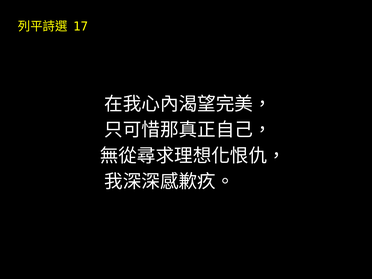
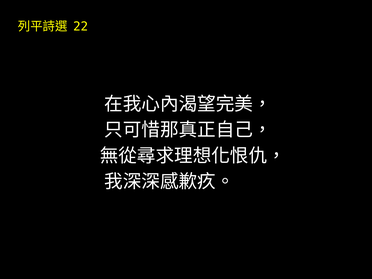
17: 17 -> 22
